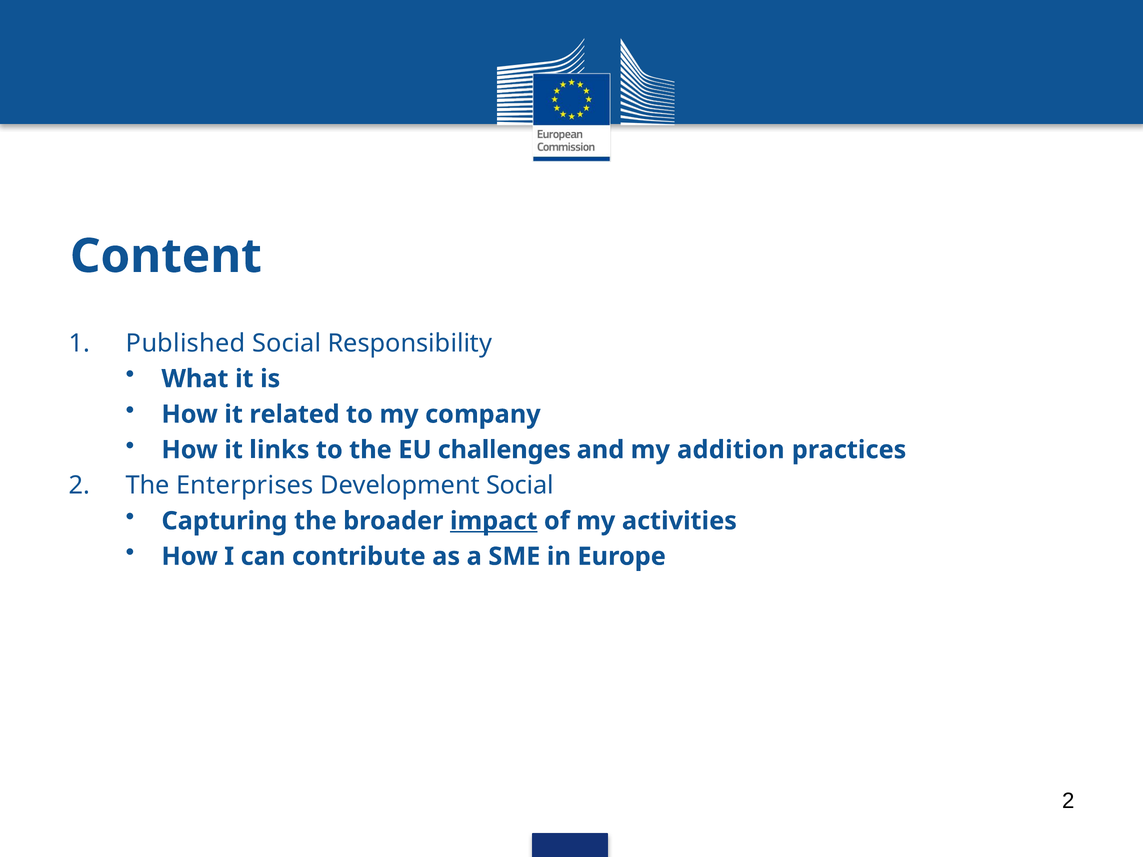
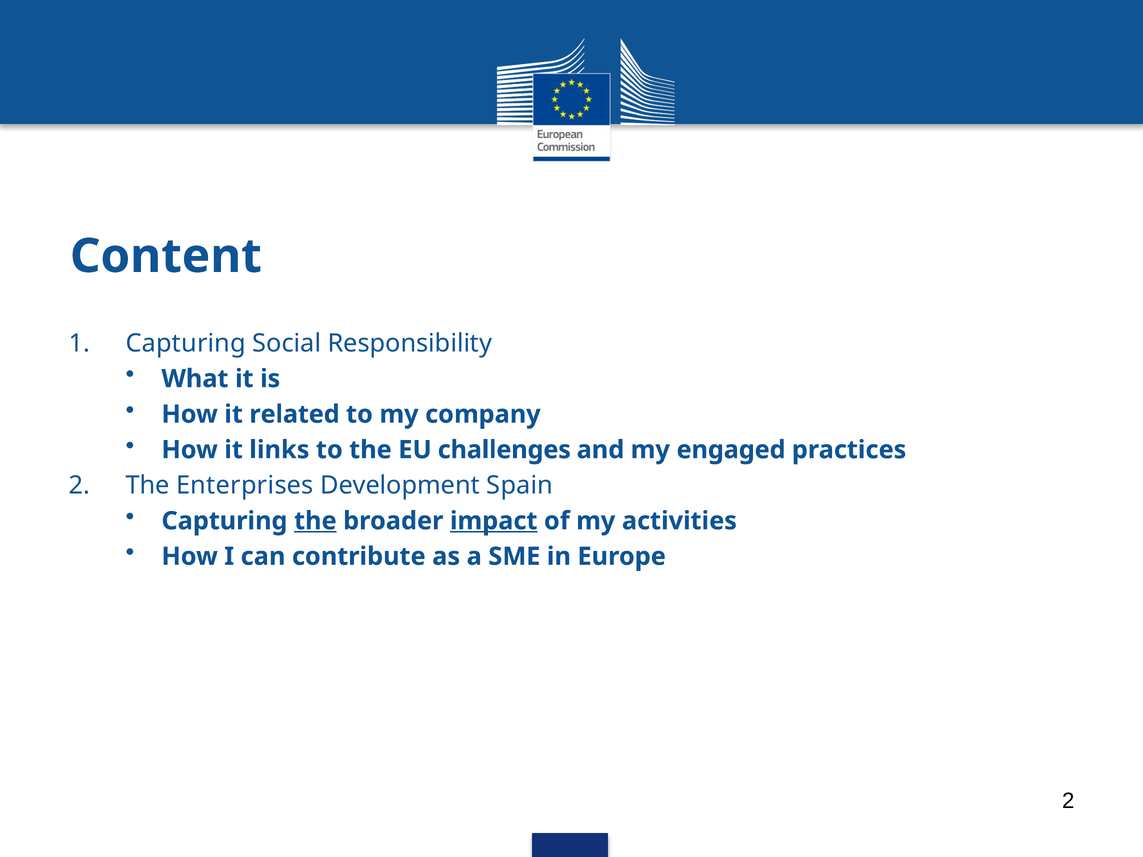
Published at (186, 343): Published -> Capturing
addition: addition -> engaged
Development Social: Social -> Spain
the at (315, 521) underline: none -> present
